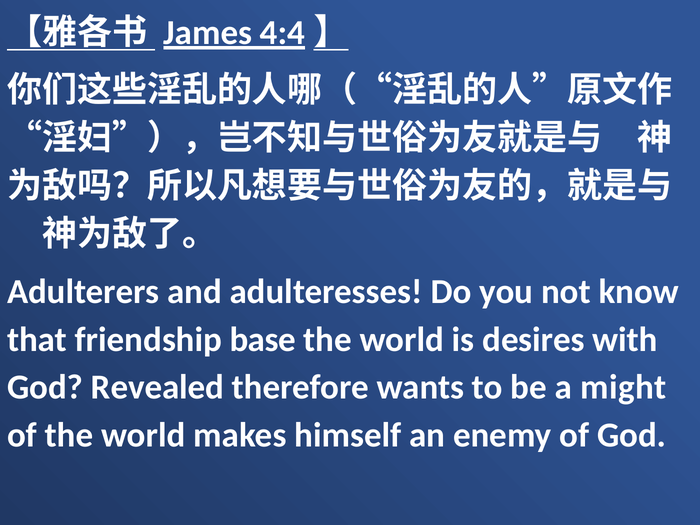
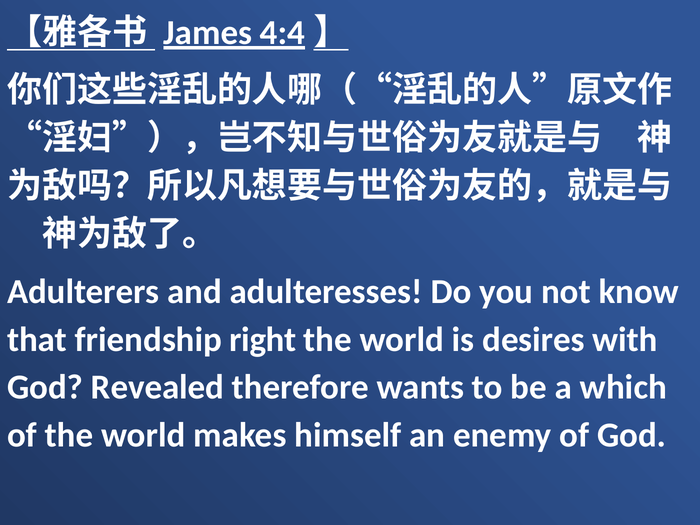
base: base -> right
might: might -> which
